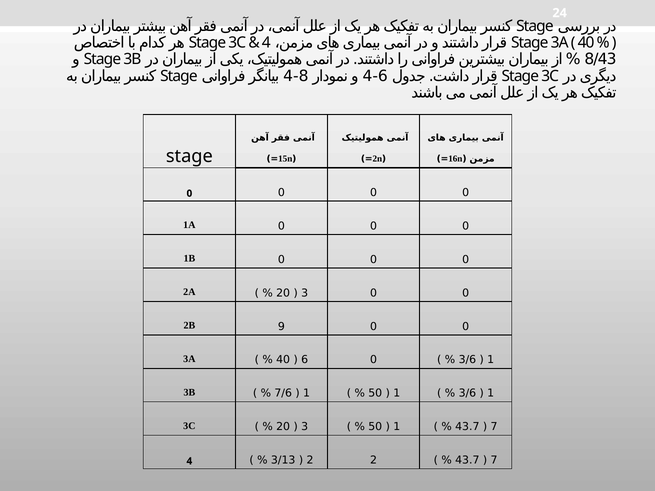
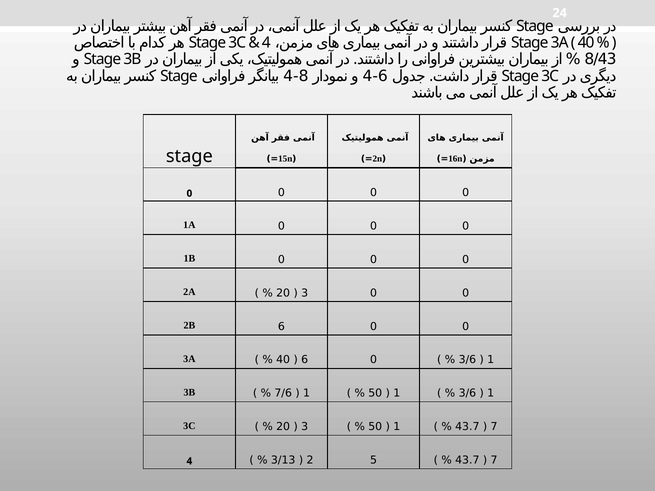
2B 9: 9 -> 6
2 at (374, 460): 2 -> 5
